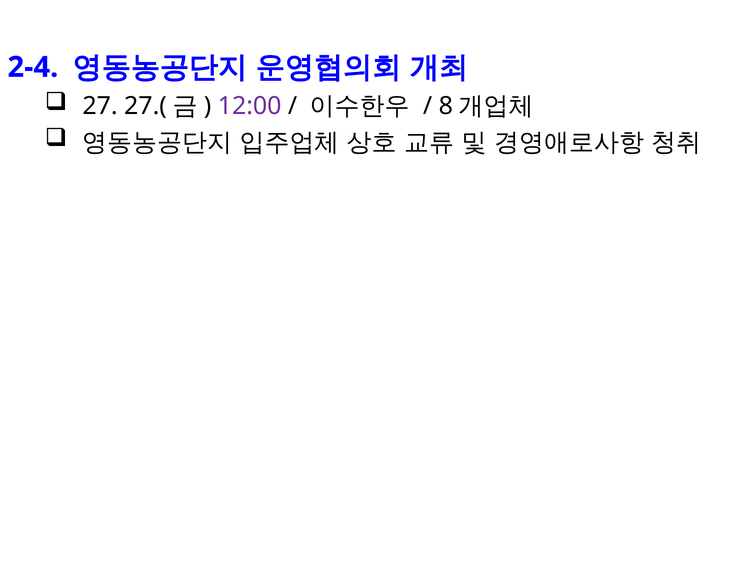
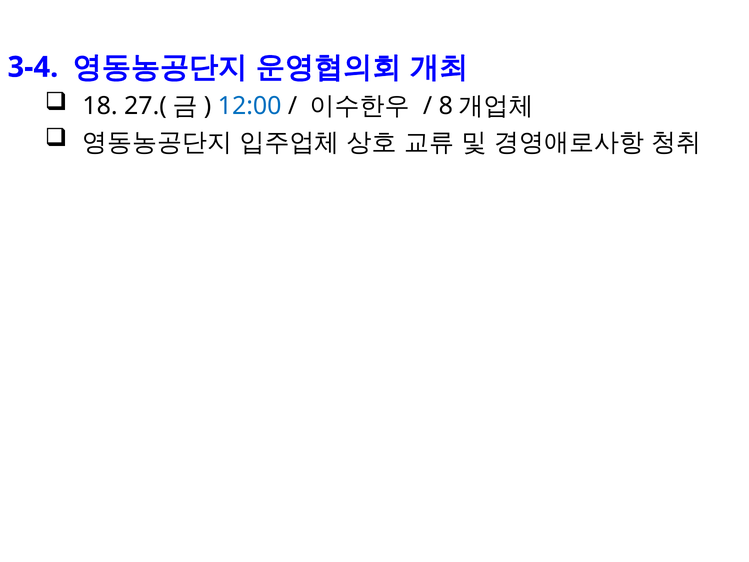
2-4: 2-4 -> 3-4
27: 27 -> 18
12:00 colour: purple -> blue
